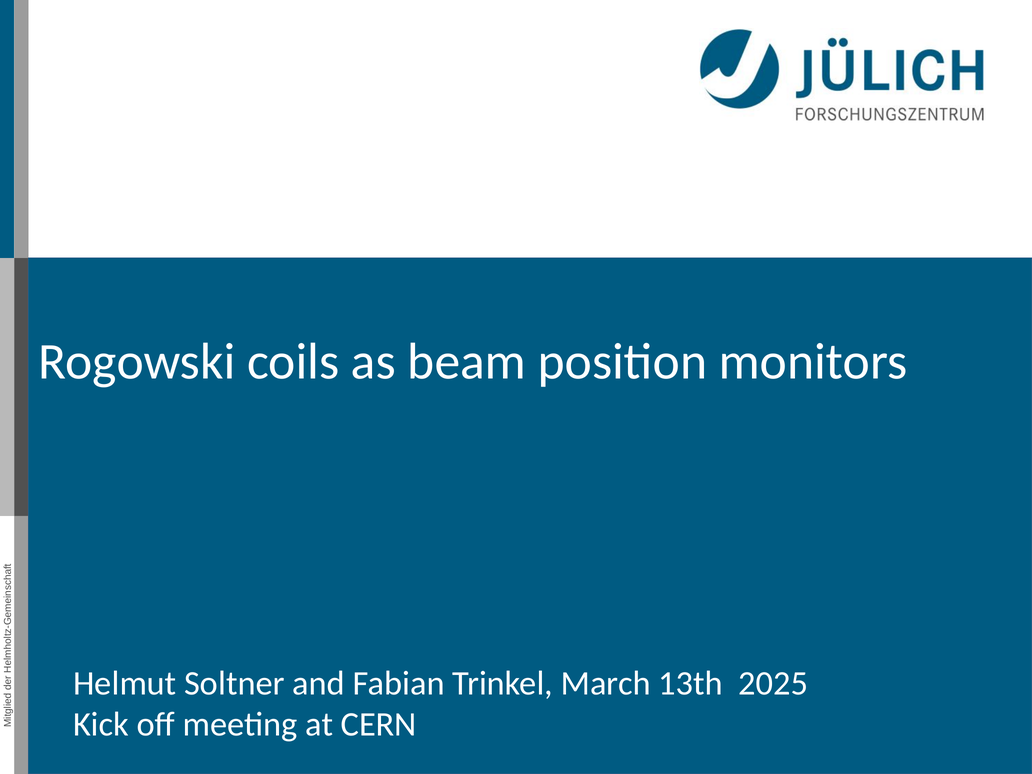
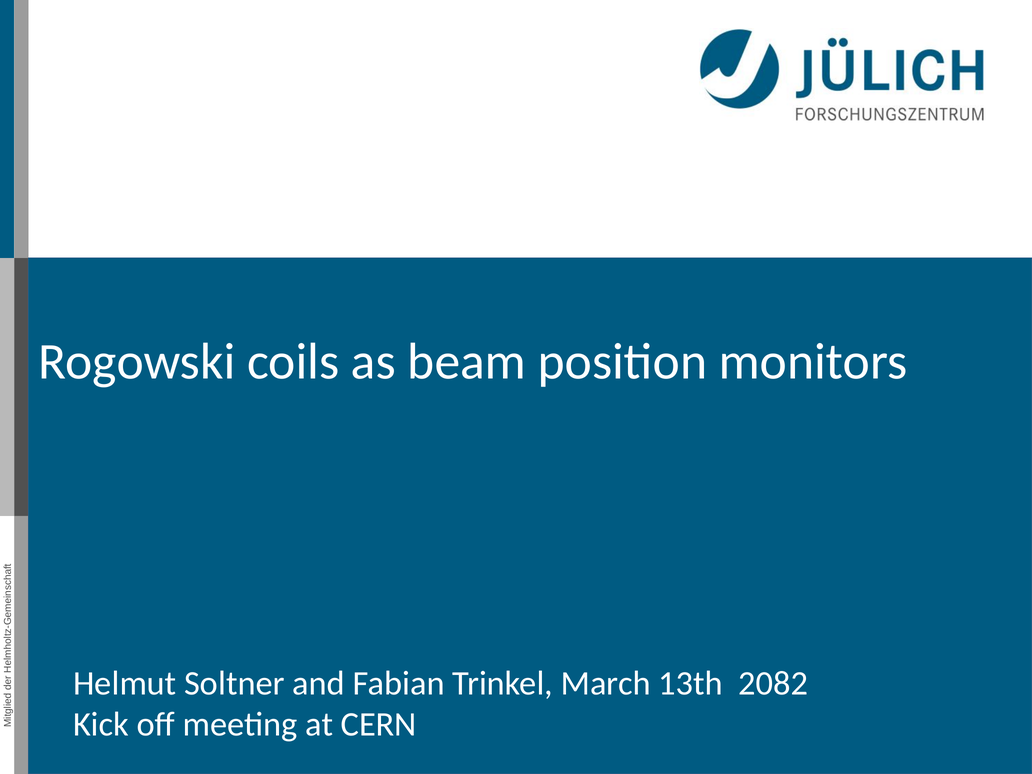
2025: 2025 -> 2082
